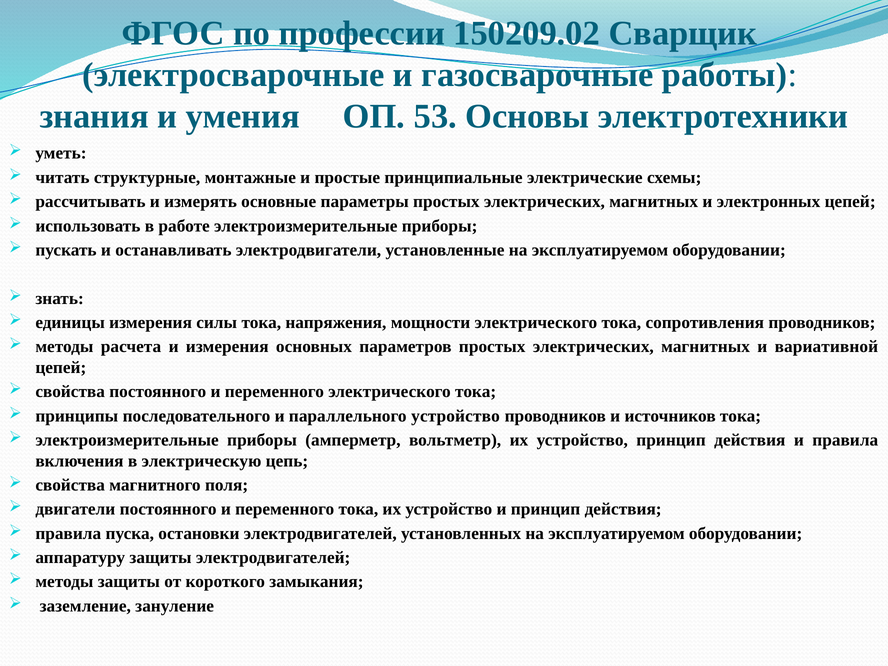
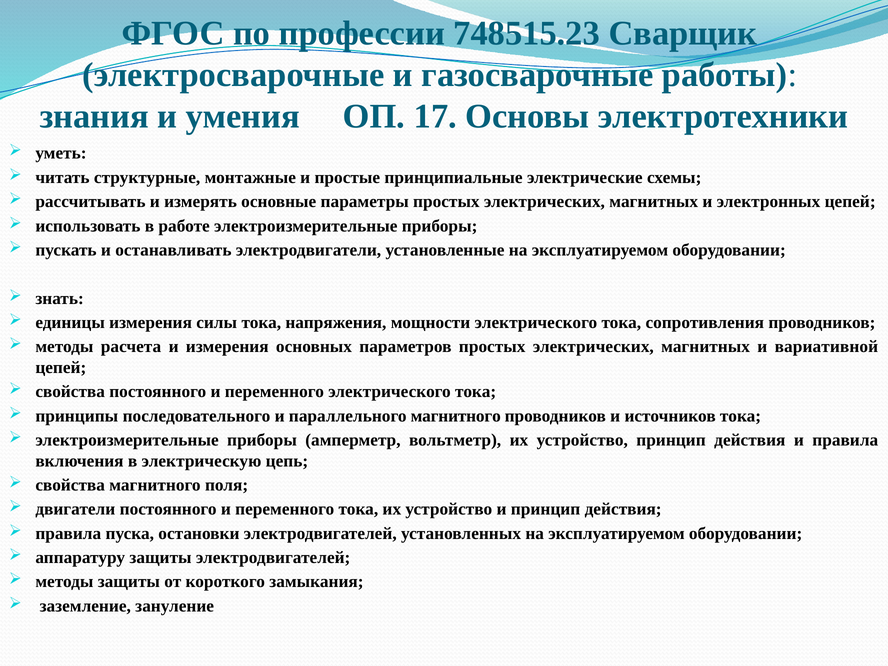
150209.02: 150209.02 -> 748515.23
53: 53 -> 17
параллельного устройство: устройство -> магнитного
